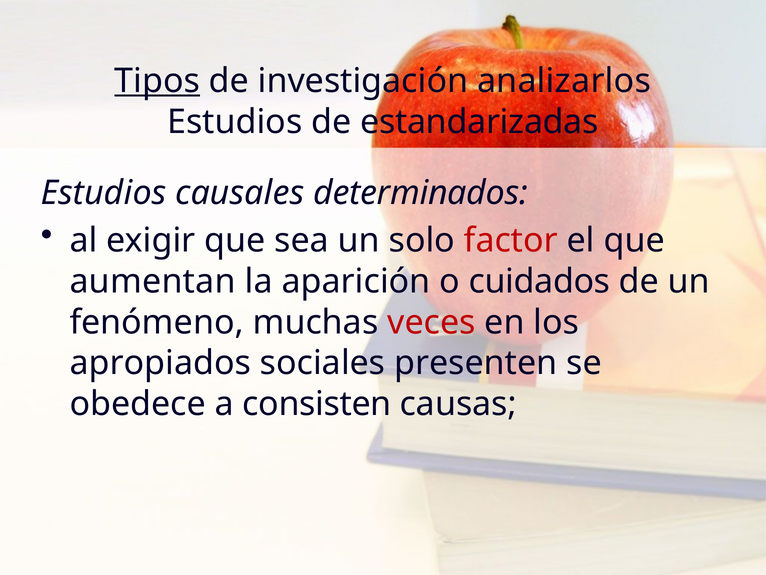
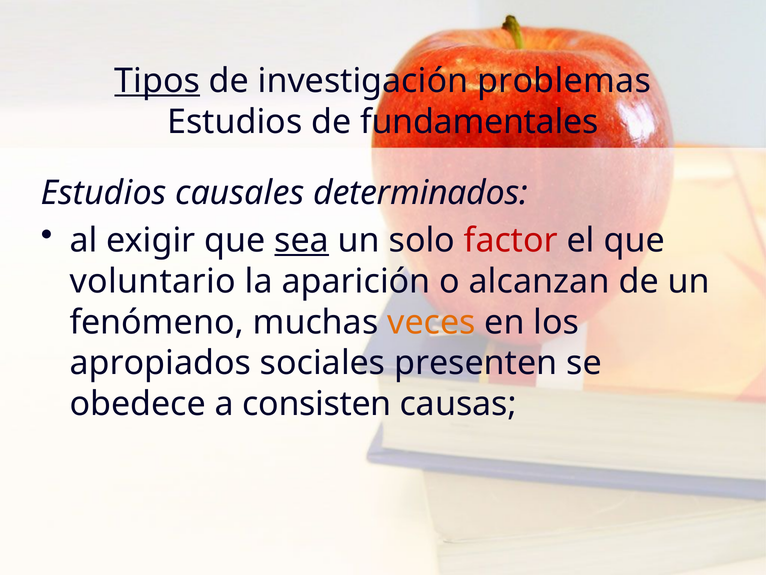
analizarlos: analizarlos -> problemas
estandarizadas: estandarizadas -> fundamentales
sea underline: none -> present
aumentan: aumentan -> voluntario
cuidados: cuidados -> alcanzan
veces colour: red -> orange
